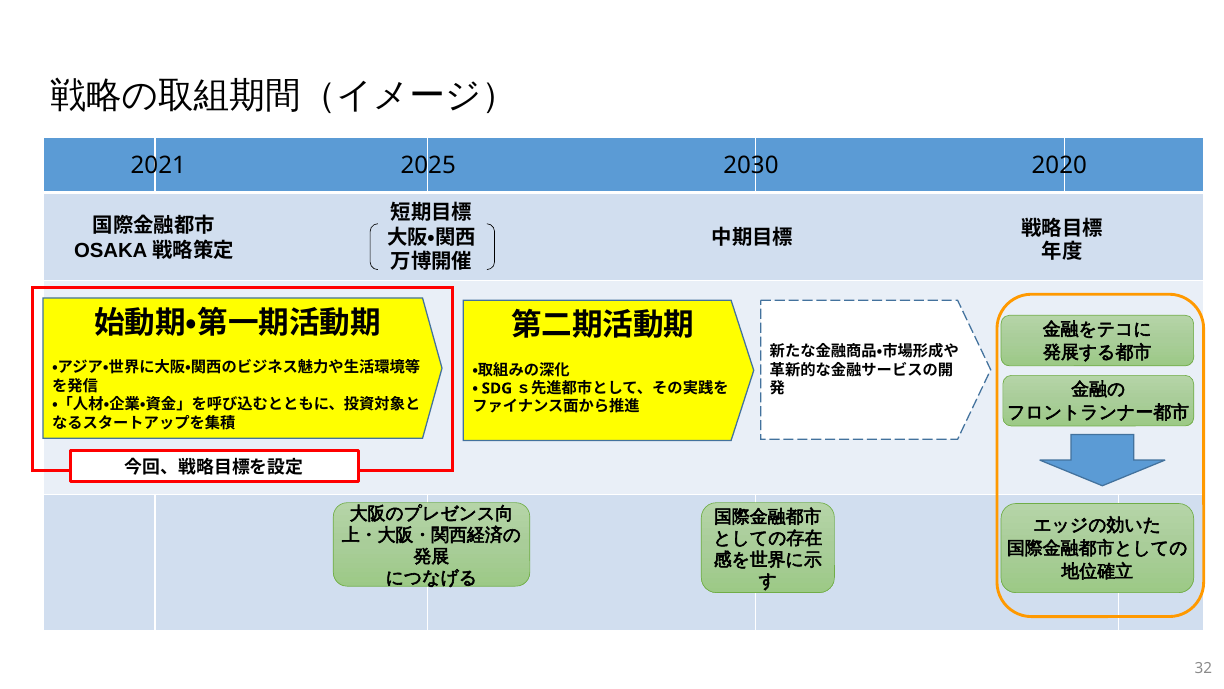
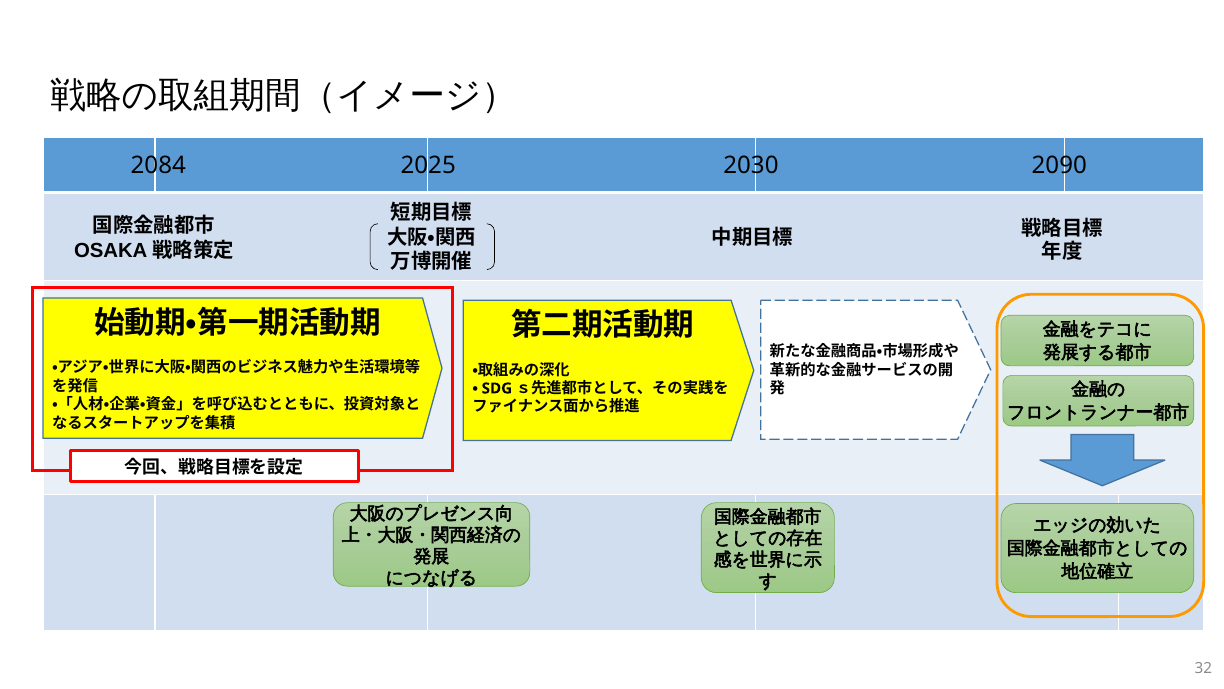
2021: 2021 -> 2084
2020: 2020 -> 2090
